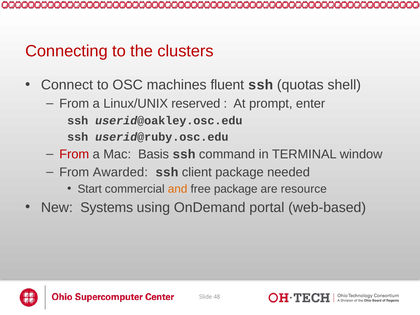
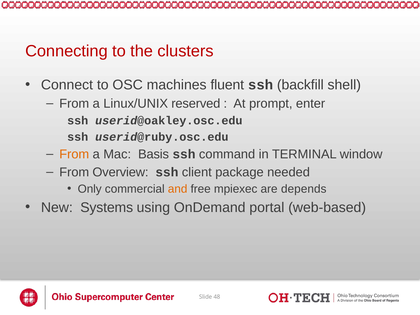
quotas: quotas -> backfill
From at (74, 154) colour: red -> orange
Awarded: Awarded -> Overview
Start: Start -> Only
free package: package -> mpiexec
resource: resource -> depends
